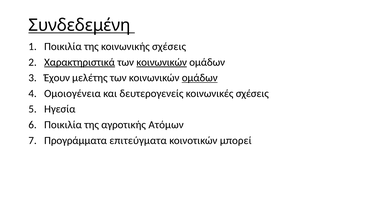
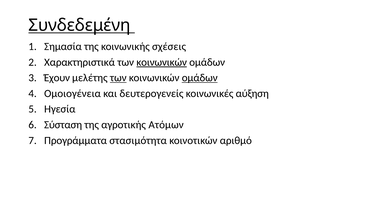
Ποικιλία at (63, 46): Ποικιλία -> Σημασία
Χαρακτηριστικά underline: present -> none
των at (118, 78) underline: none -> present
κοινωνικές σχέσεις: σχέσεις -> αύξηση
Ποικιλία at (63, 125): Ποικιλία -> Σύσταση
επιτεύγματα: επιτεύγματα -> στασιμότητα
μπορεί: μπορεί -> αριθμό
